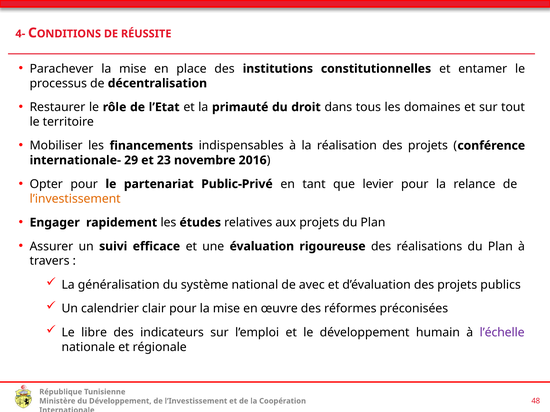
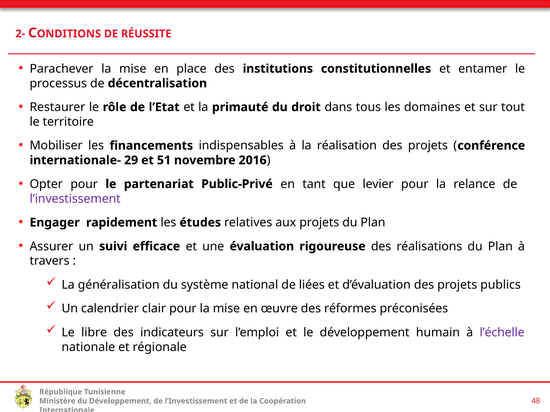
4-: 4- -> 2-
23: 23 -> 51
l’investissement at (75, 199) colour: orange -> purple
avec: avec -> liées
